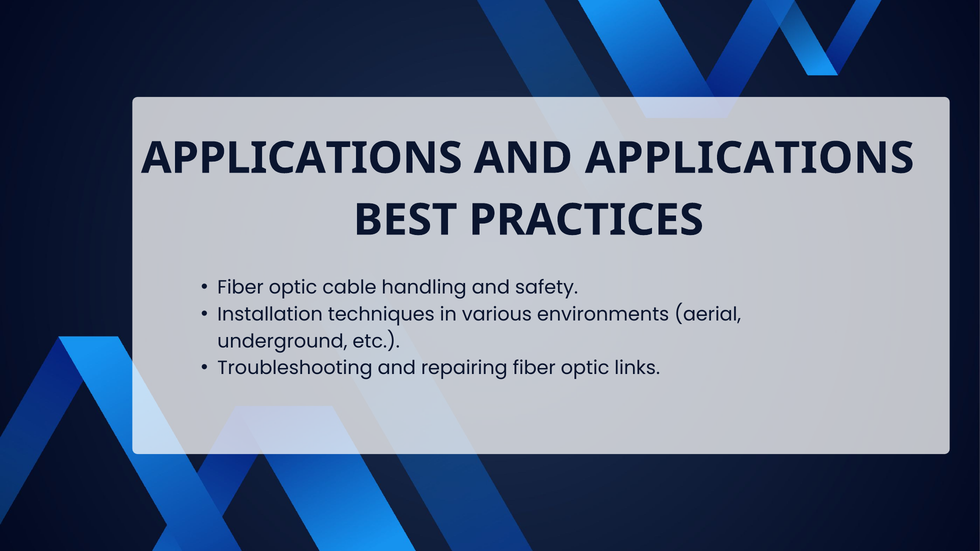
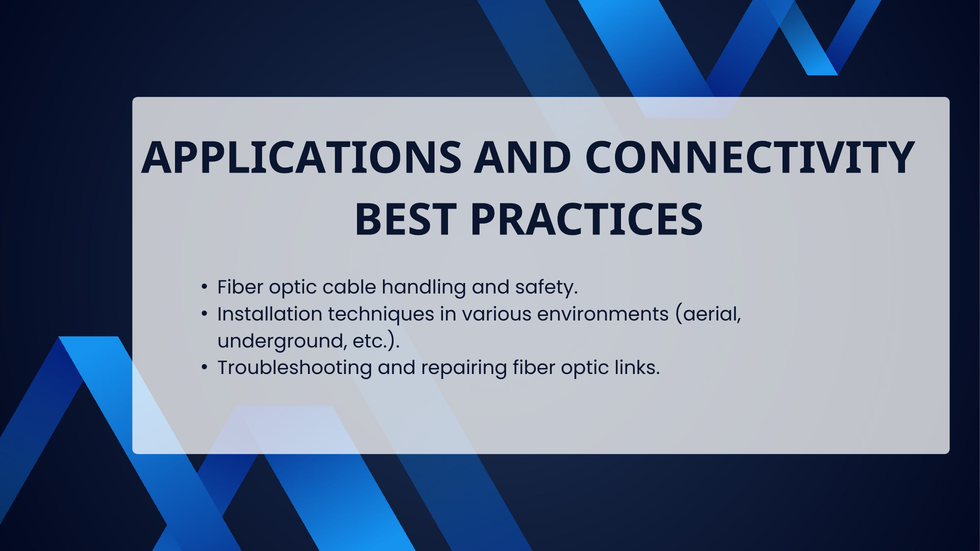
AND APPLICATIONS: APPLICATIONS -> CONNECTIVITY
